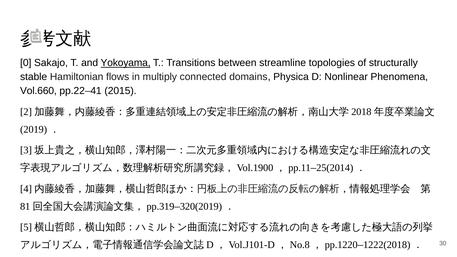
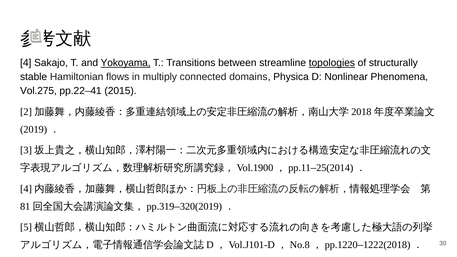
0: 0 -> 4
topologies underline: none -> present
Vol.660: Vol.660 -> Vol.275
